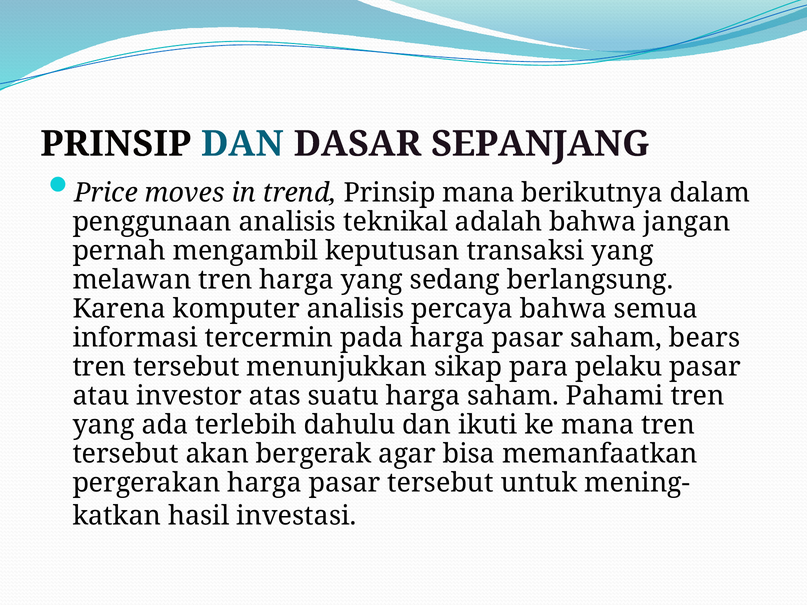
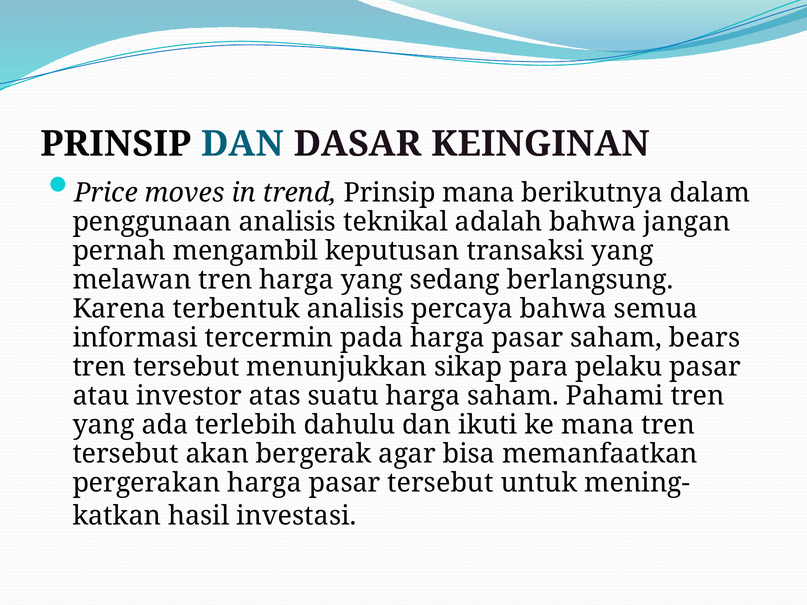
SEPANJANG: SEPANJANG -> KEINGINAN
komputer: komputer -> terbentuk
